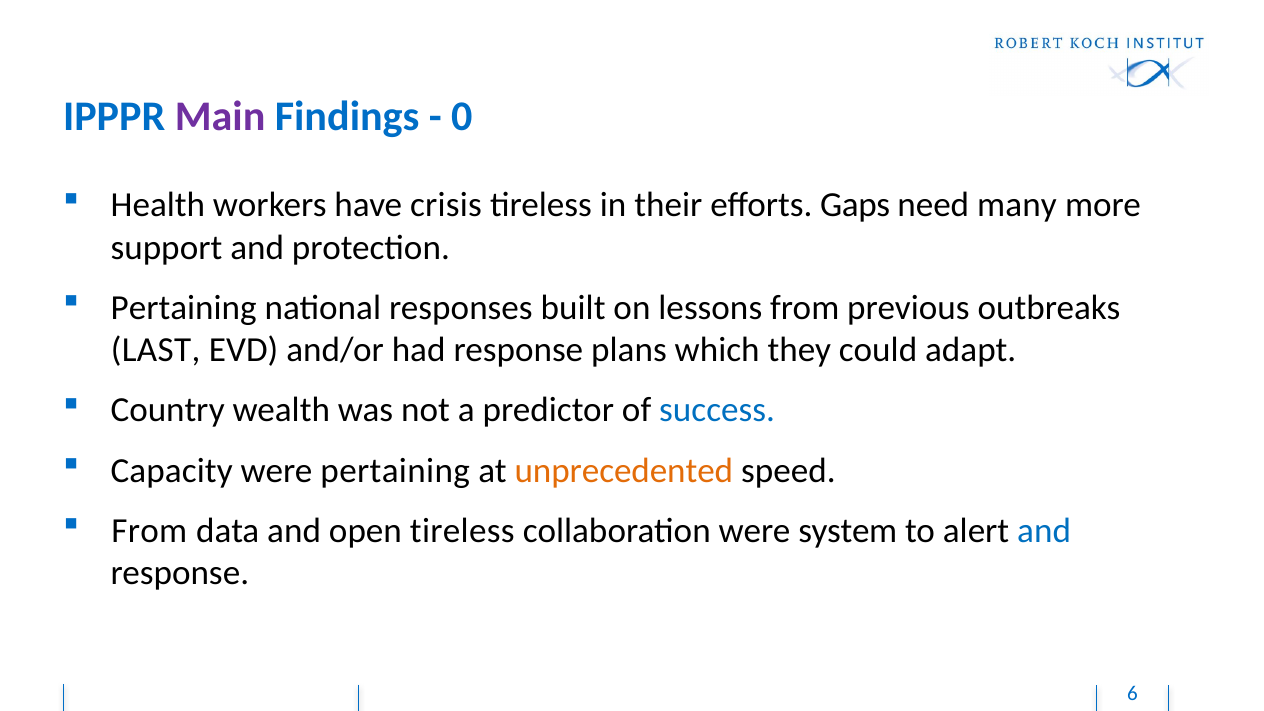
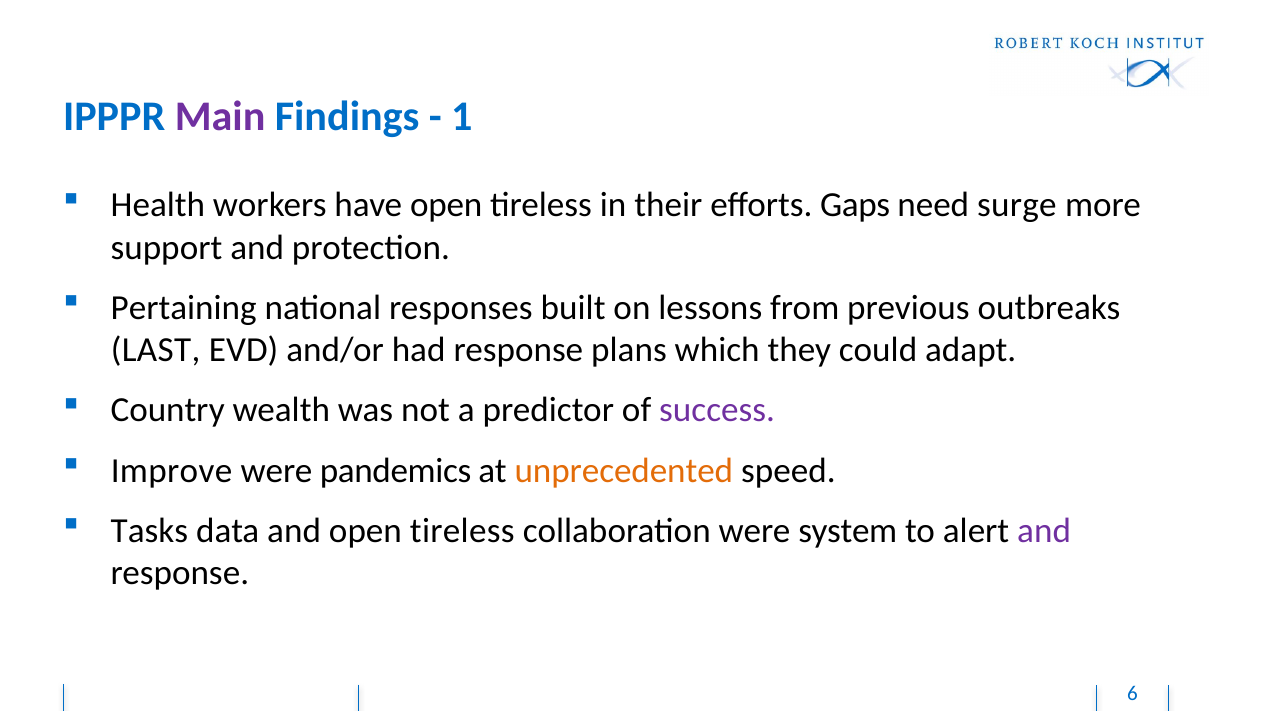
0: 0 -> 1
have crisis: crisis -> open
many: many -> surge
success colour: blue -> purple
Capacity: Capacity -> Improve
were pertaining: pertaining -> pandemics
From at (149, 531): From -> Tasks
and at (1044, 531) colour: blue -> purple
